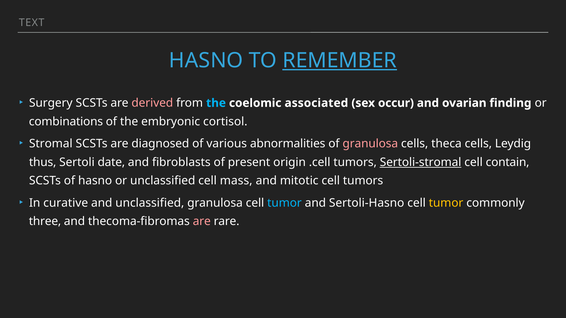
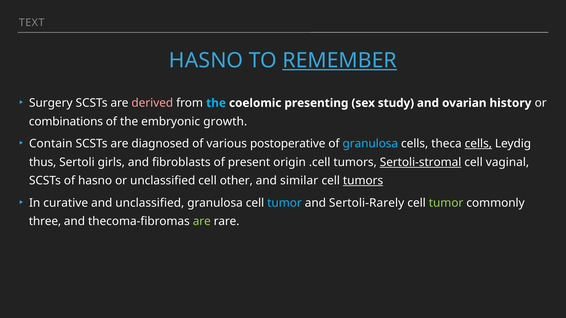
associated: associated -> presenting
occur: occur -> study
finding: finding -> history
cortisol: cortisol -> growth
Stromal: Stromal -> Contain
abnormalities: abnormalities -> postoperative
granulosa at (370, 144) colour: pink -> light blue
cells at (478, 144) underline: none -> present
date: date -> girls
contain: contain -> vaginal
mass: mass -> other
mitotic: mitotic -> similar
tumors at (363, 181) underline: none -> present
Sertoli-Hasno: Sertoli-Hasno -> Sertoli-Rarely
tumor at (446, 203) colour: yellow -> light green
are at (202, 222) colour: pink -> light green
